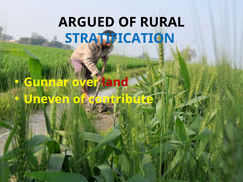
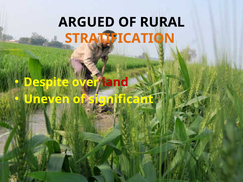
STRATIFICATION colour: blue -> orange
Gunnar: Gunnar -> Despite
contribute: contribute -> significant
